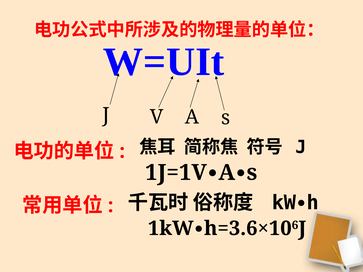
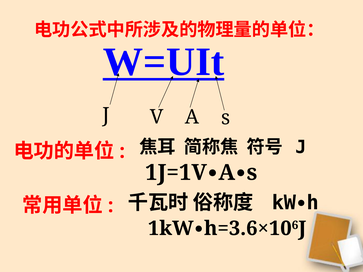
W=UIt underline: none -> present
